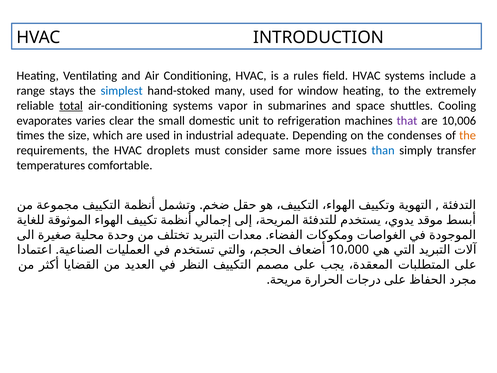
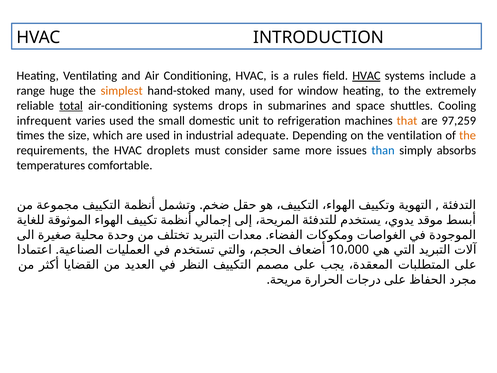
HVAC at (366, 76) underline: none -> present
stays: stays -> huge
simplest colour: blue -> orange
vapor: vapor -> drops
evaporates: evaporates -> infrequent
varies clear: clear -> used
that colour: purple -> orange
10,006: 10,006 -> 97,259
condenses: condenses -> ventilation
transfer: transfer -> absorbs
